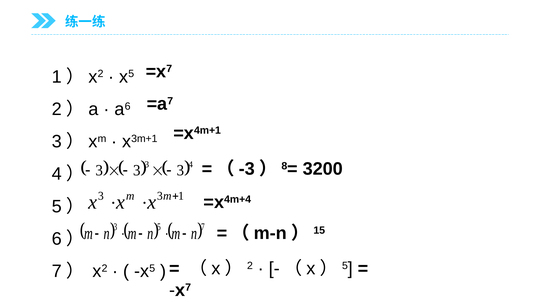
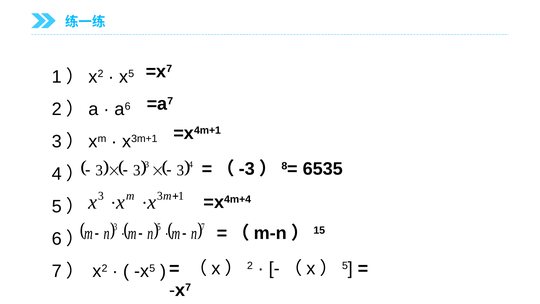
3200: 3200 -> 6535
